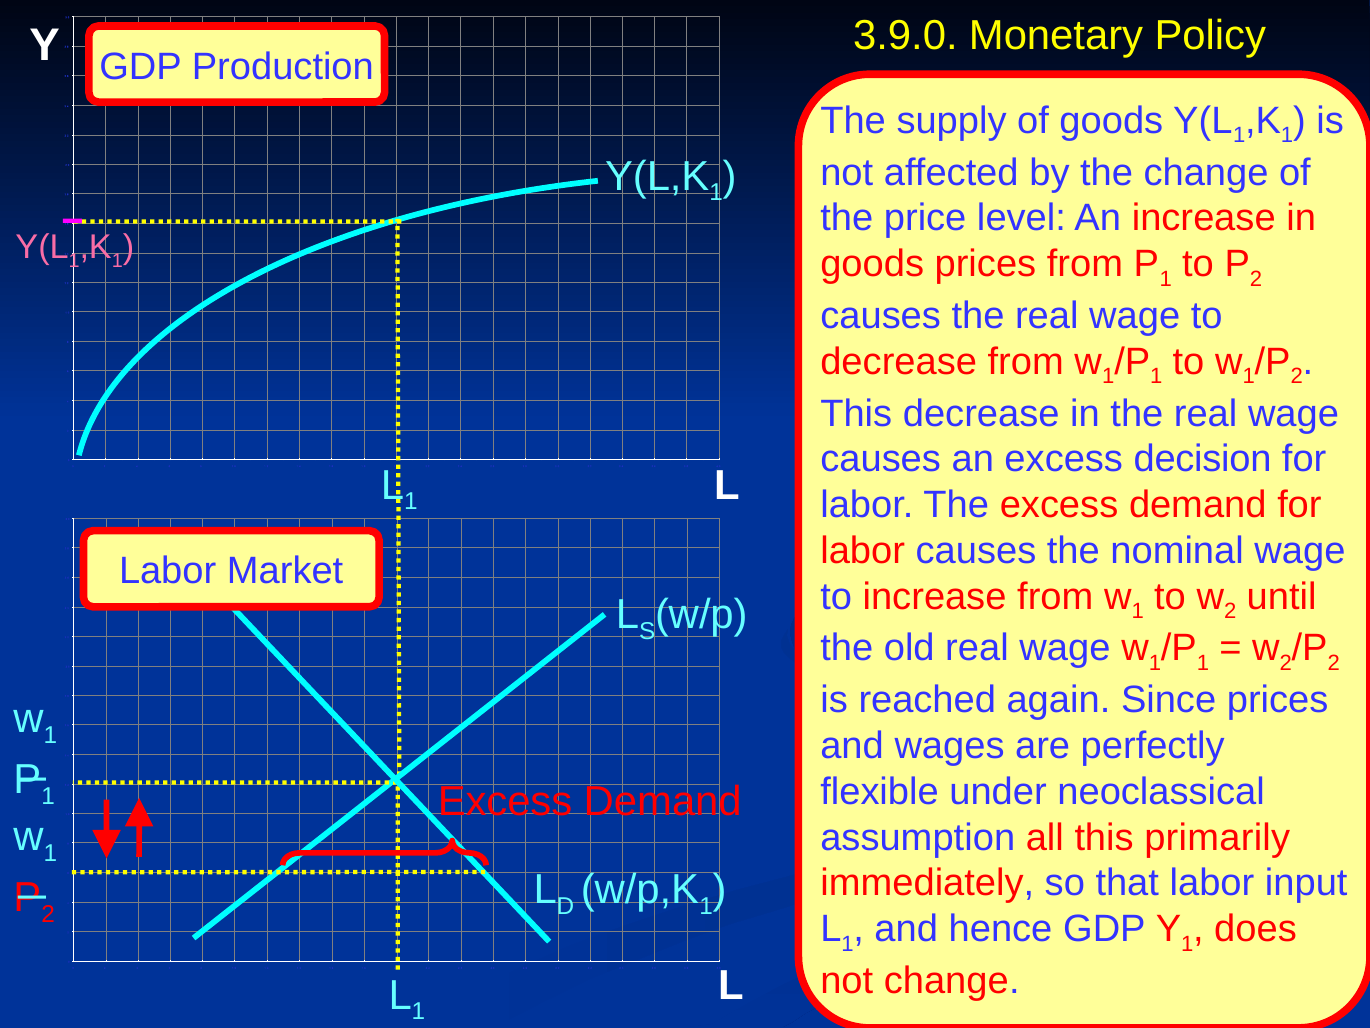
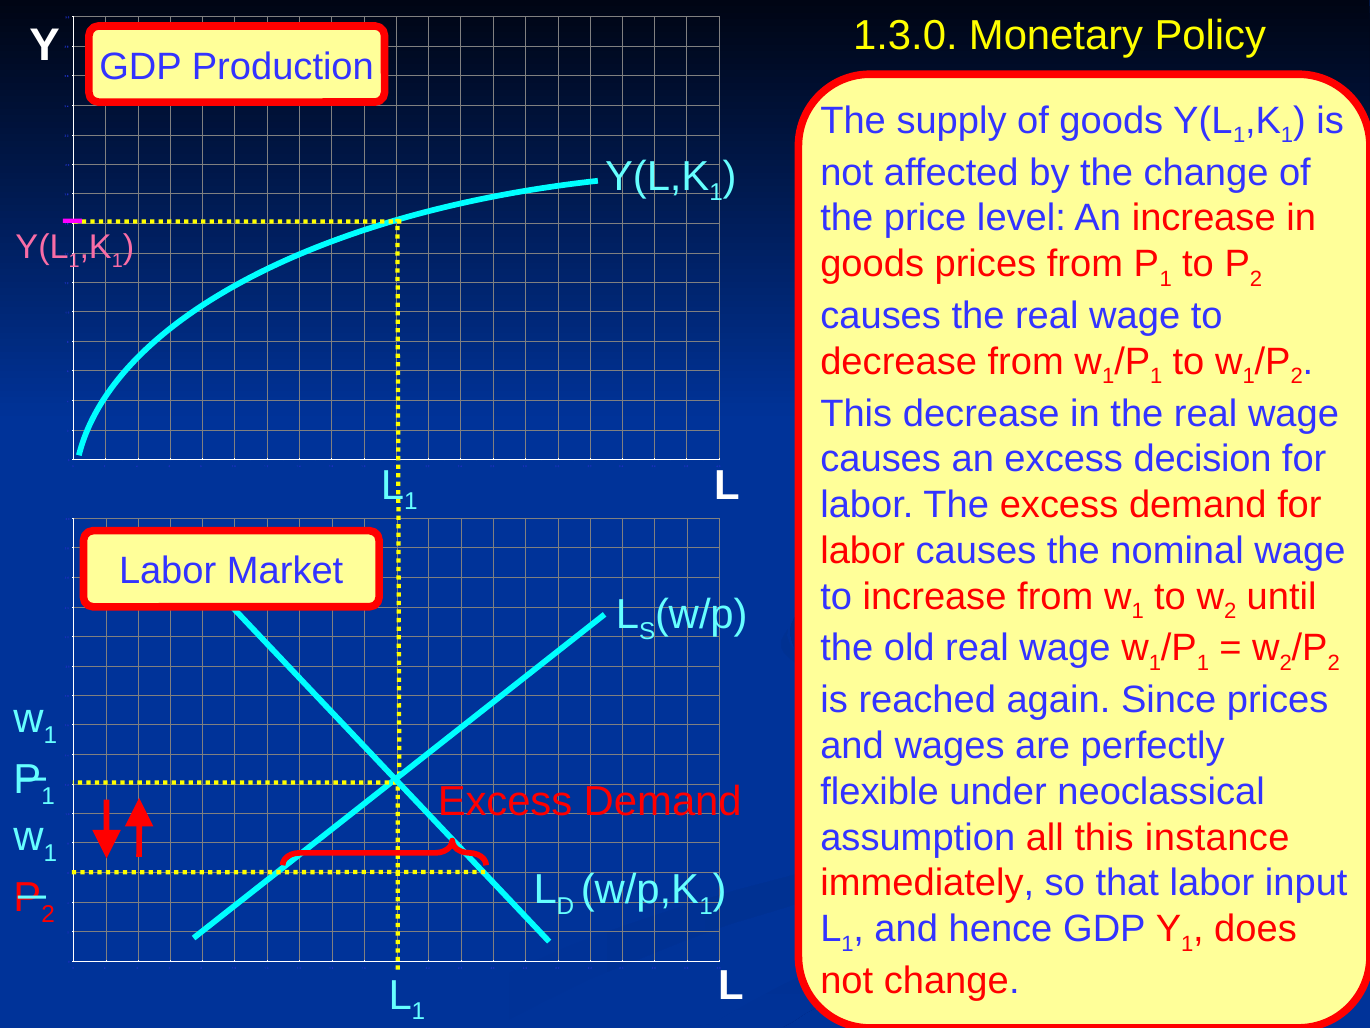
3.9.0: 3.9.0 -> 1.3.0
primarily: primarily -> instance
